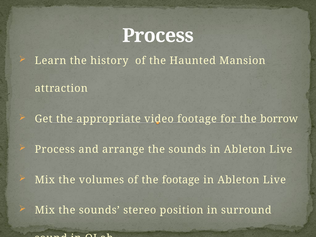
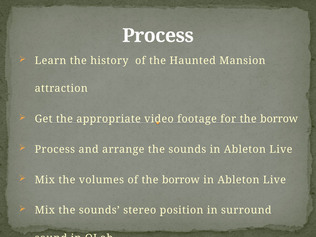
of the footage: footage -> borrow
